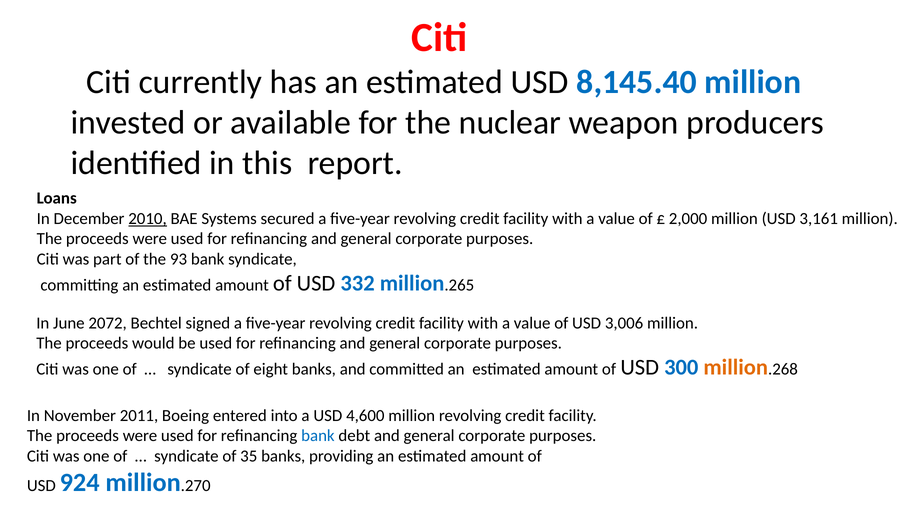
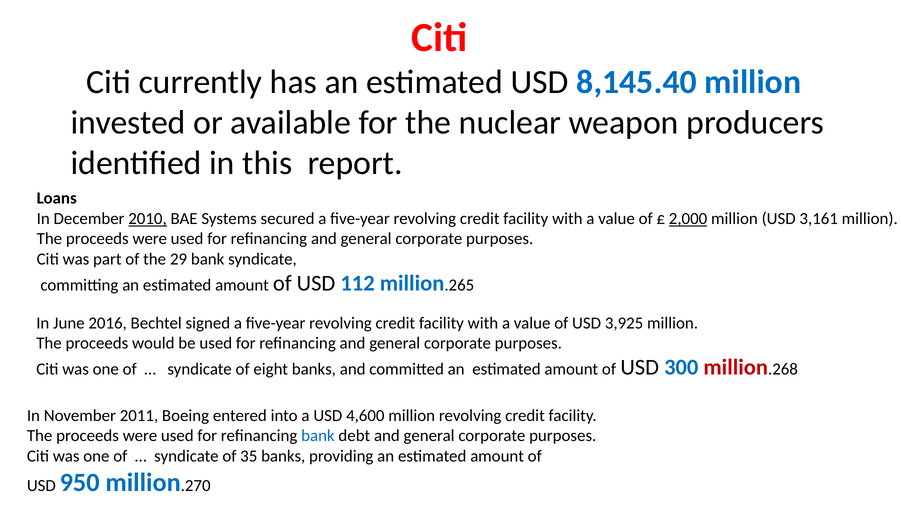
2,000 underline: none -> present
93: 93 -> 29
332: 332 -> 112
2072: 2072 -> 2016
3,006: 3,006 -> 3,925
million at (736, 367) colour: orange -> red
924: 924 -> 950
